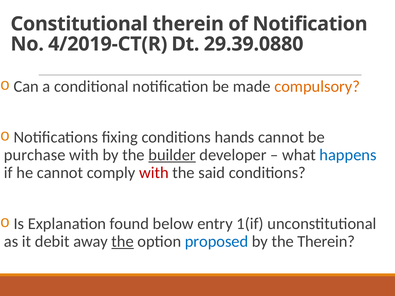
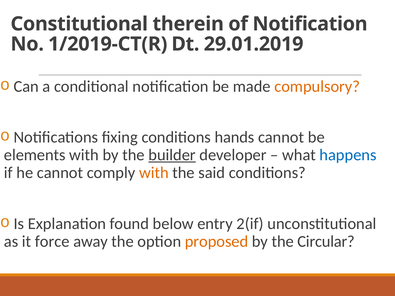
4/2019-CT(R: 4/2019-CT(R -> 1/2019-CT(R
29.39.0880: 29.39.0880 -> 29.01.2019
purchase: purchase -> elements
with at (154, 173) colour: red -> orange
1(if: 1(if -> 2(if
debit: debit -> force
the at (123, 242) underline: present -> none
proposed colour: blue -> orange
the Therein: Therein -> Circular
